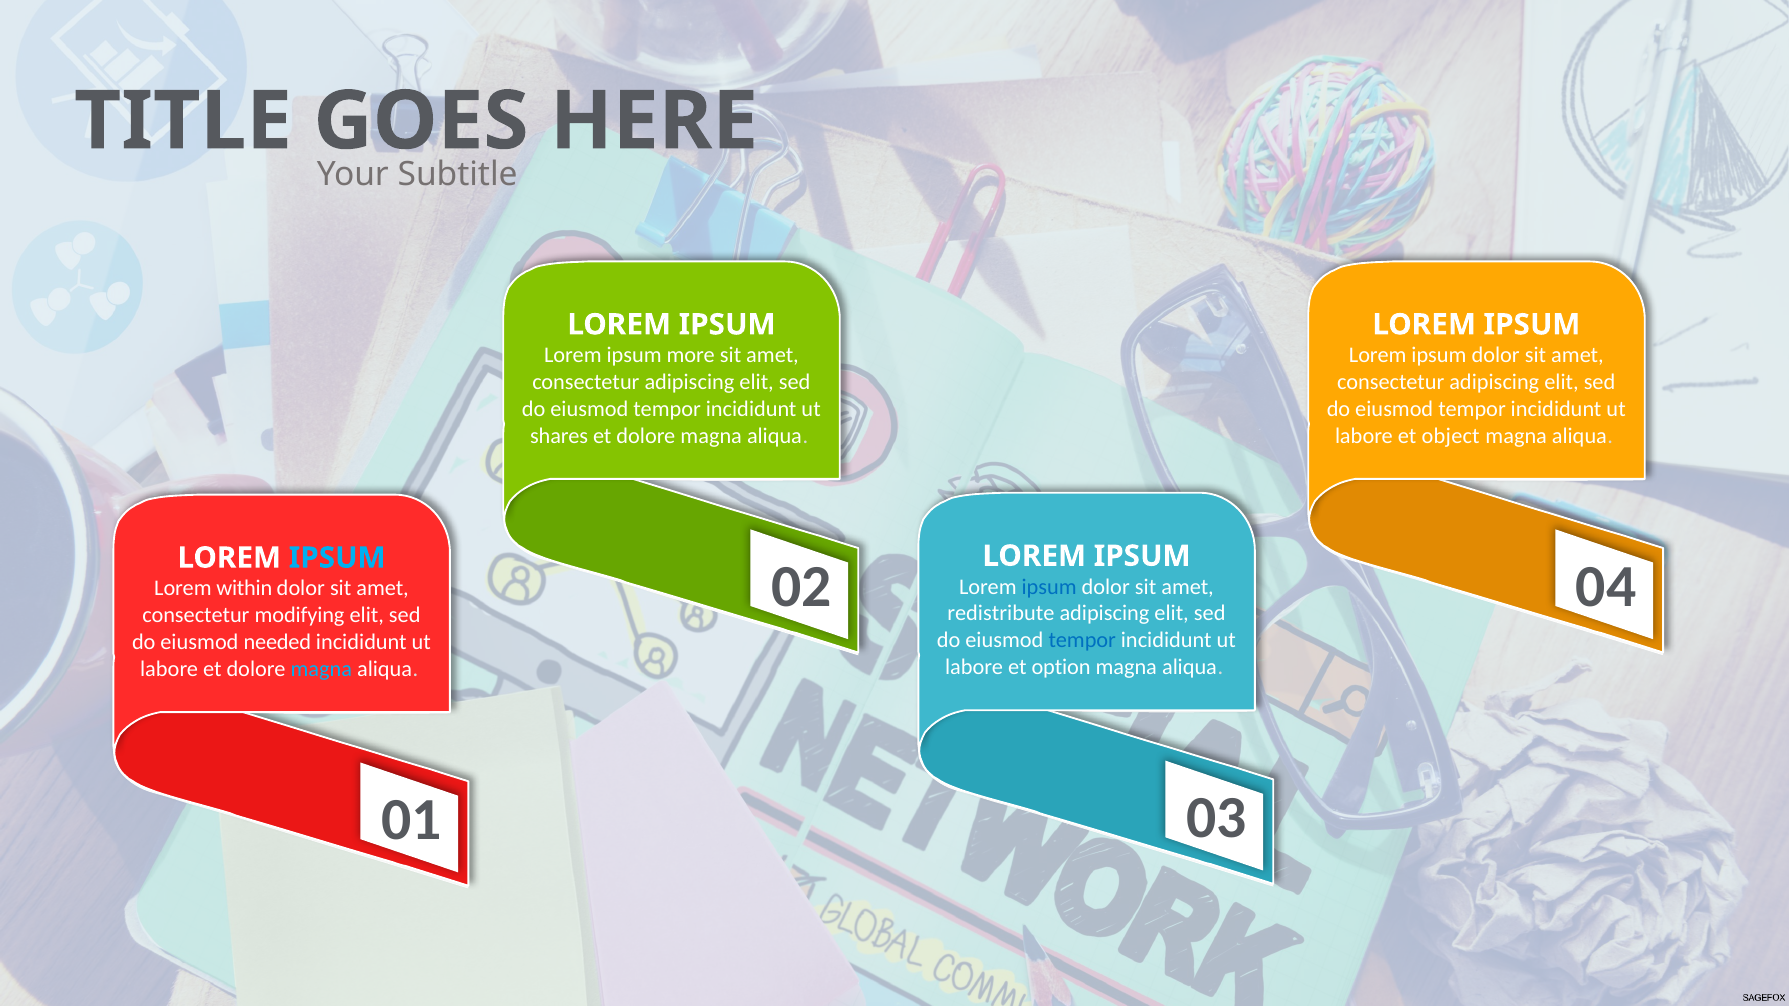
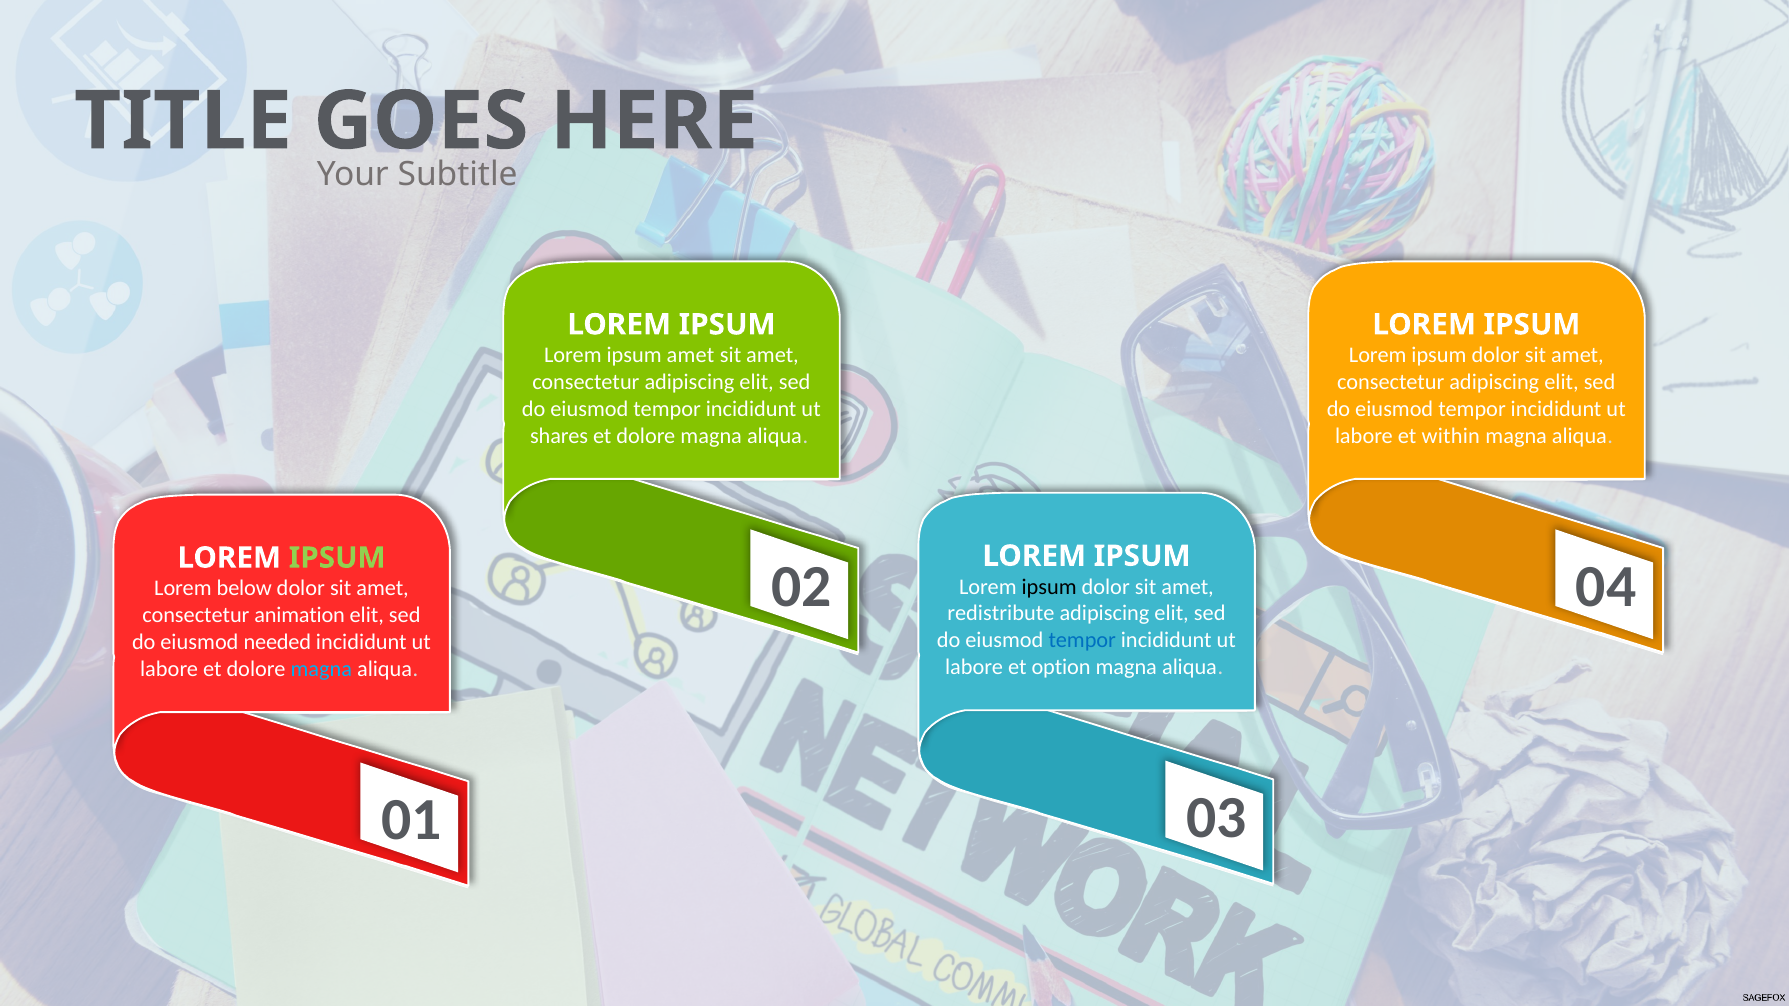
ipsum more: more -> amet
object: object -> within
IPSUM at (337, 558) colour: light blue -> light green
ipsum at (1049, 587) colour: blue -> black
within: within -> below
modifying: modifying -> animation
